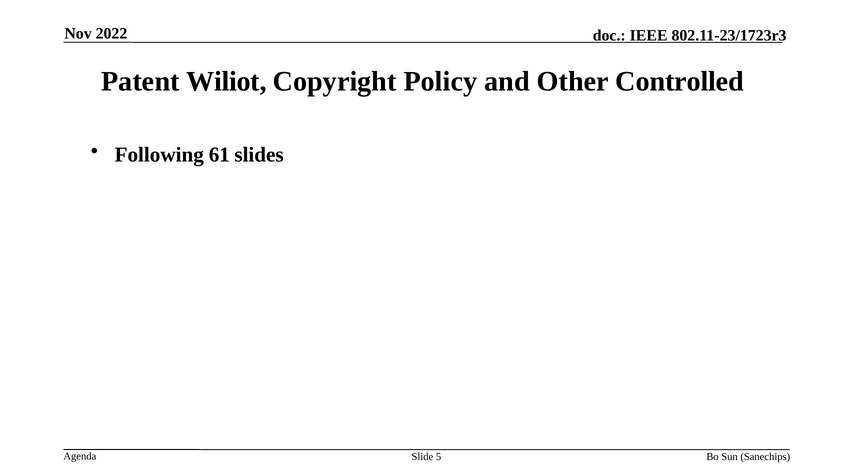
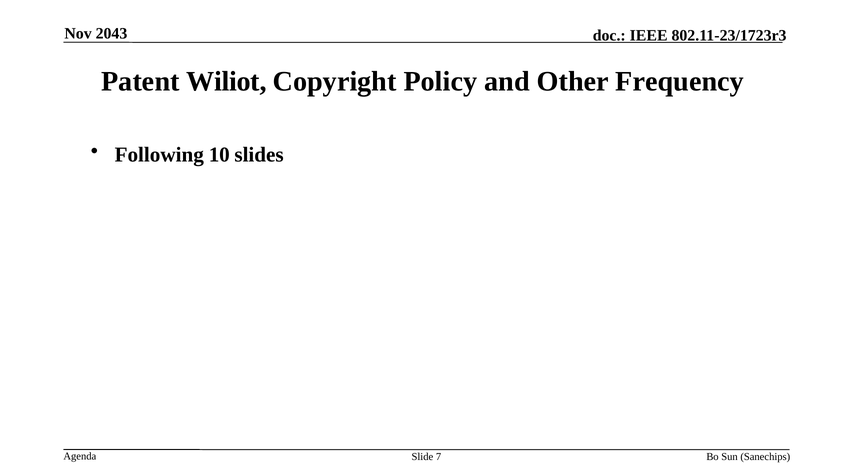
2022: 2022 -> 2043
Controlled: Controlled -> Frequency
61: 61 -> 10
5: 5 -> 7
